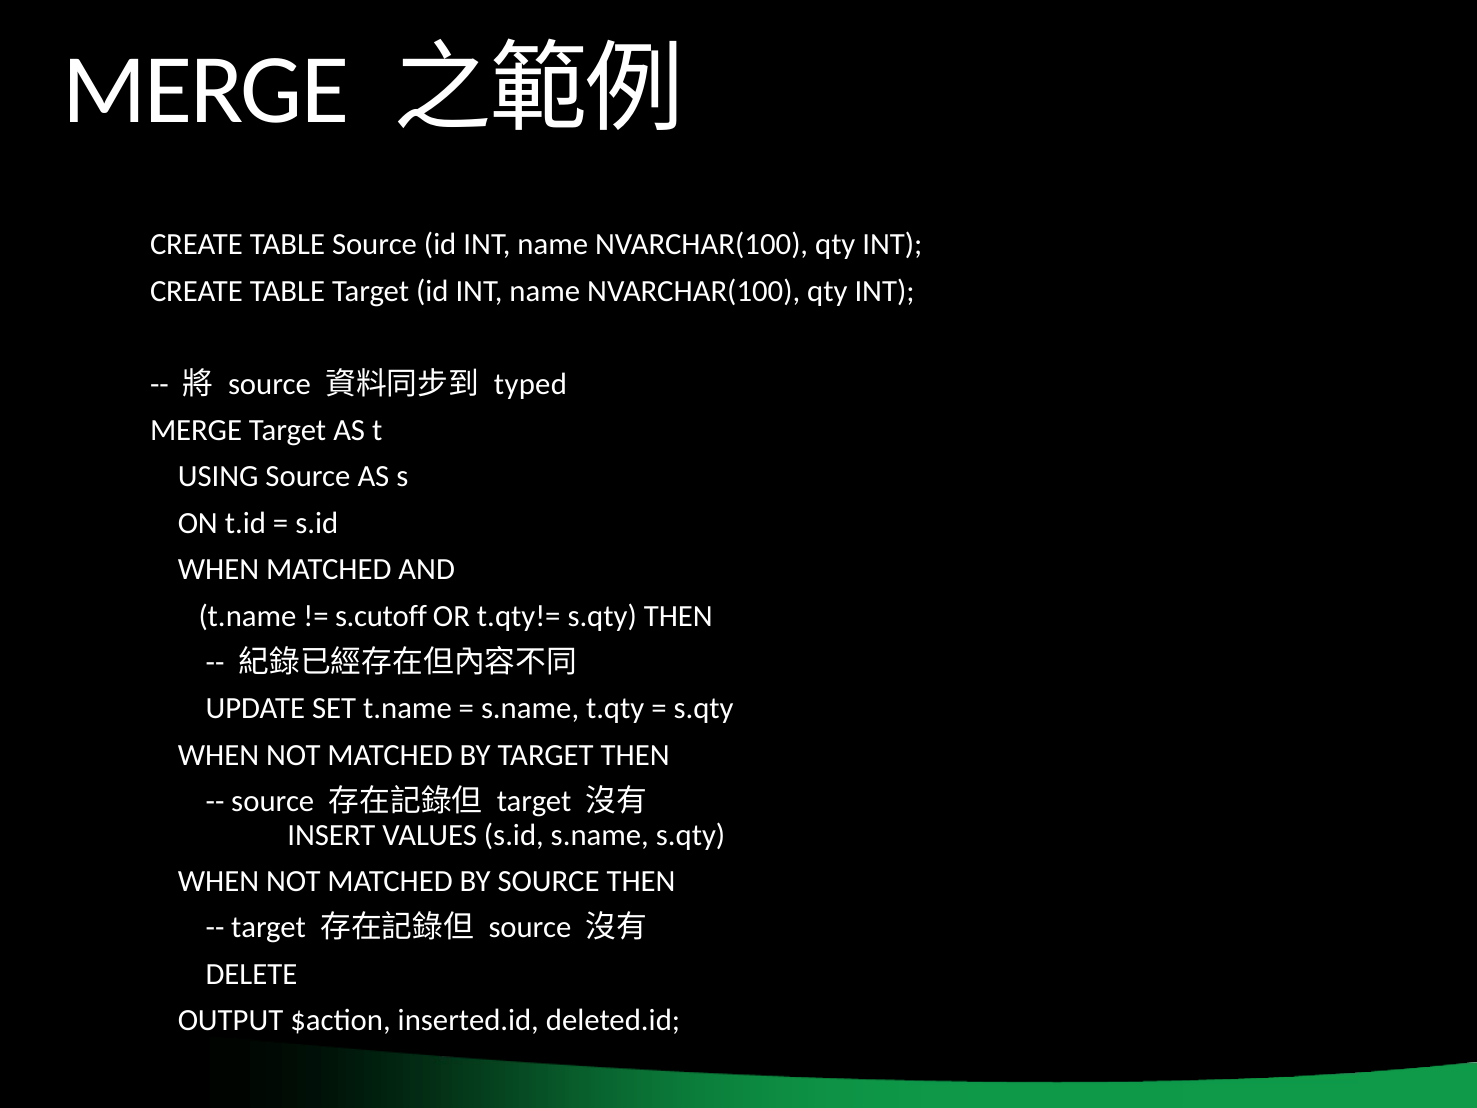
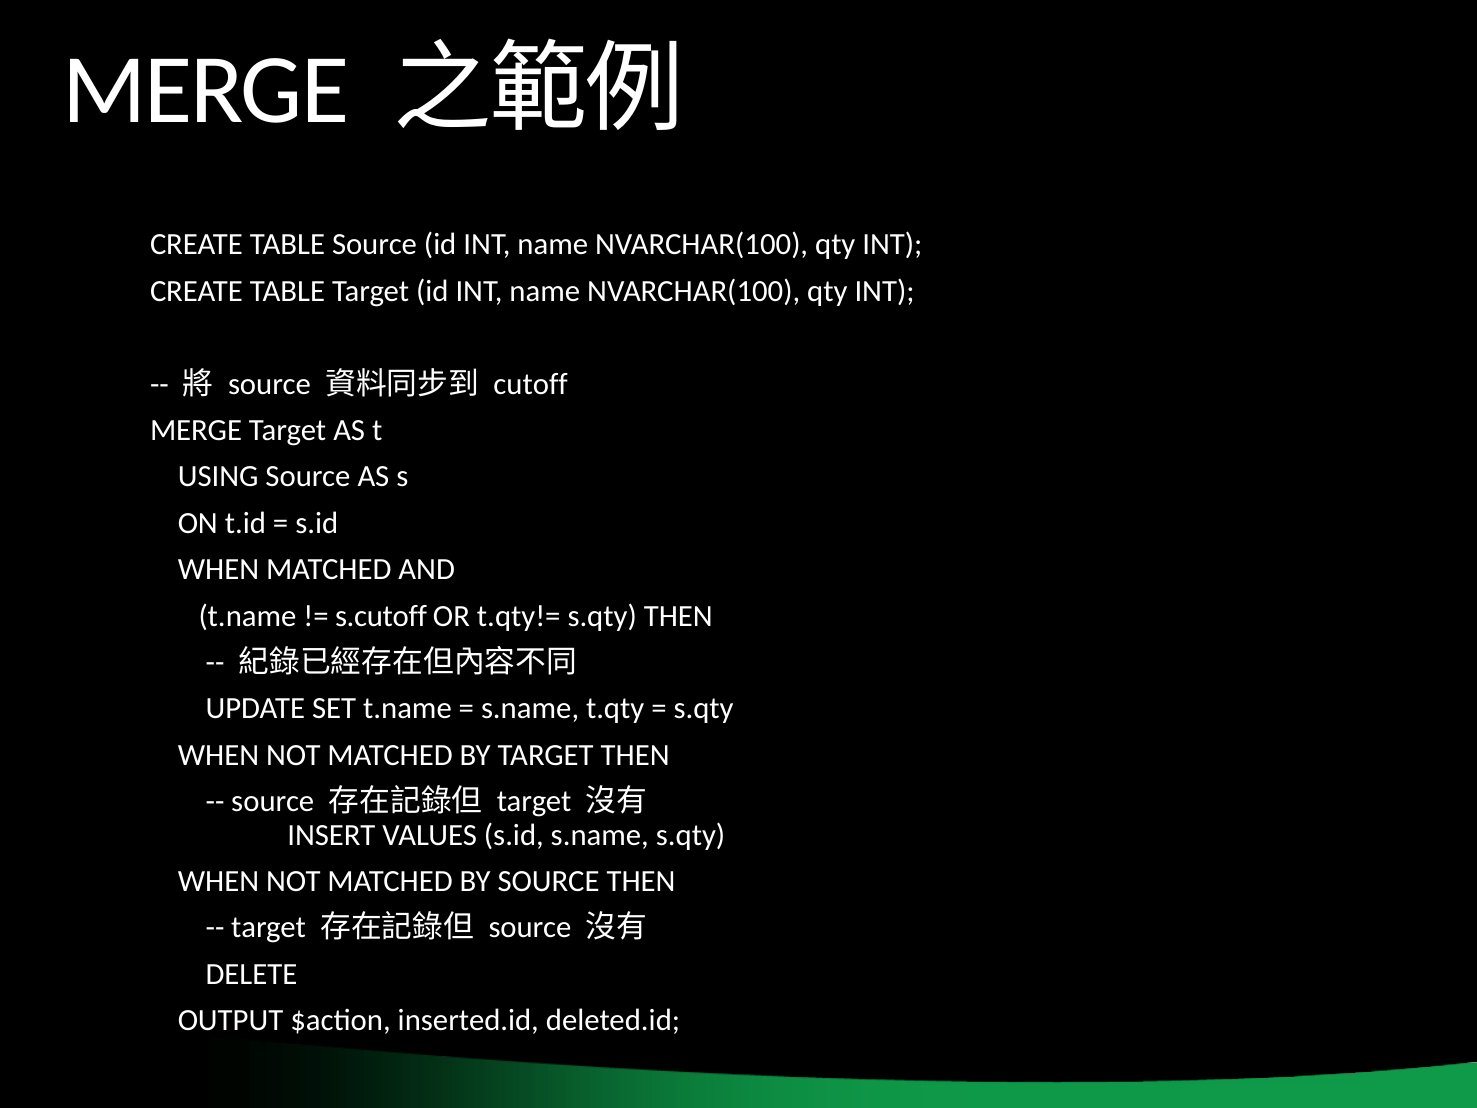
typed: typed -> cutoff
